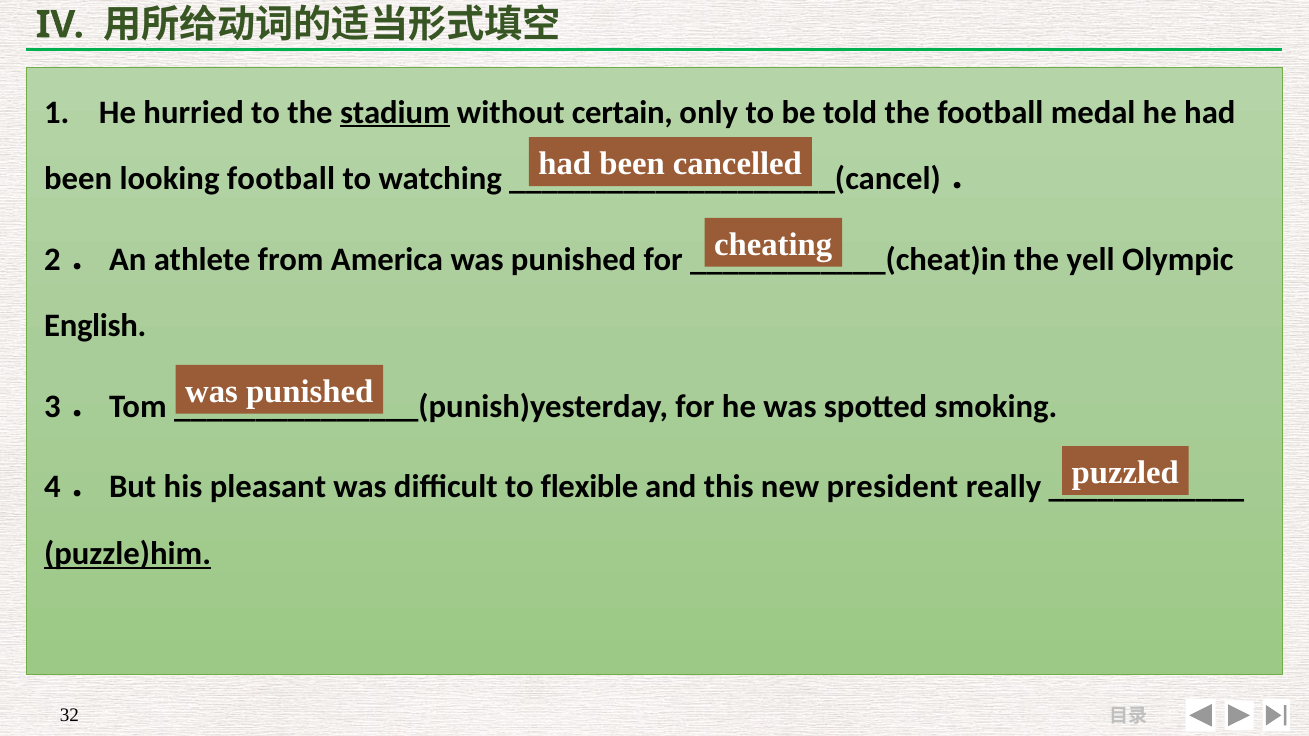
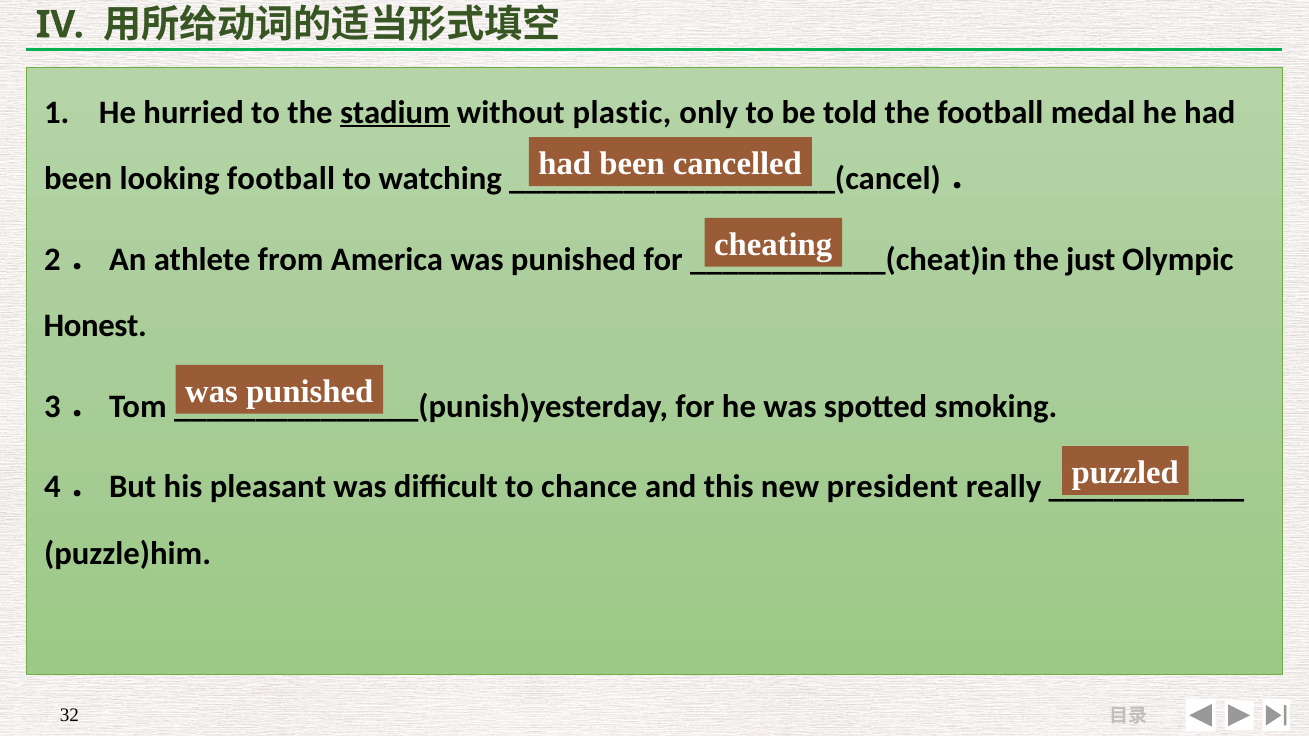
certain: certain -> plastic
yell: yell -> just
English: English -> Honest
flexible: flexible -> chance
puzzle)him underline: present -> none
